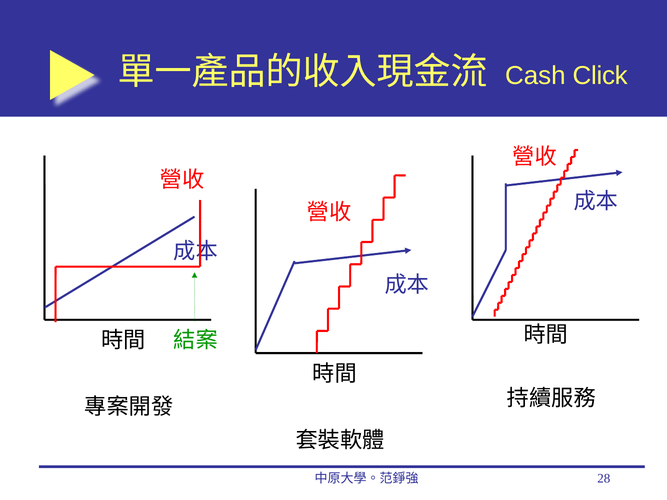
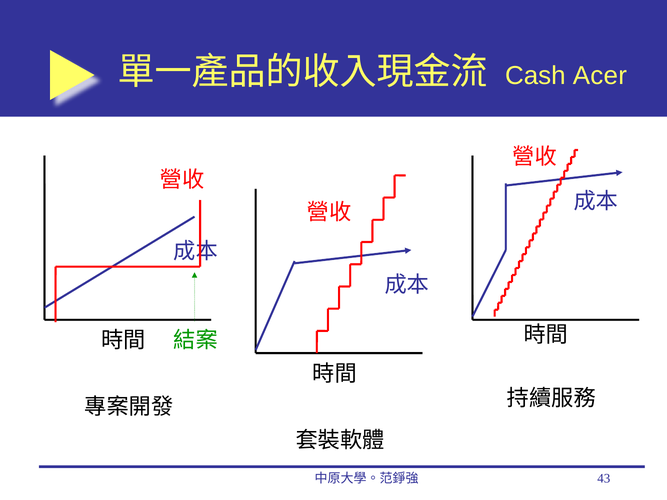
Click: Click -> Acer
28: 28 -> 43
